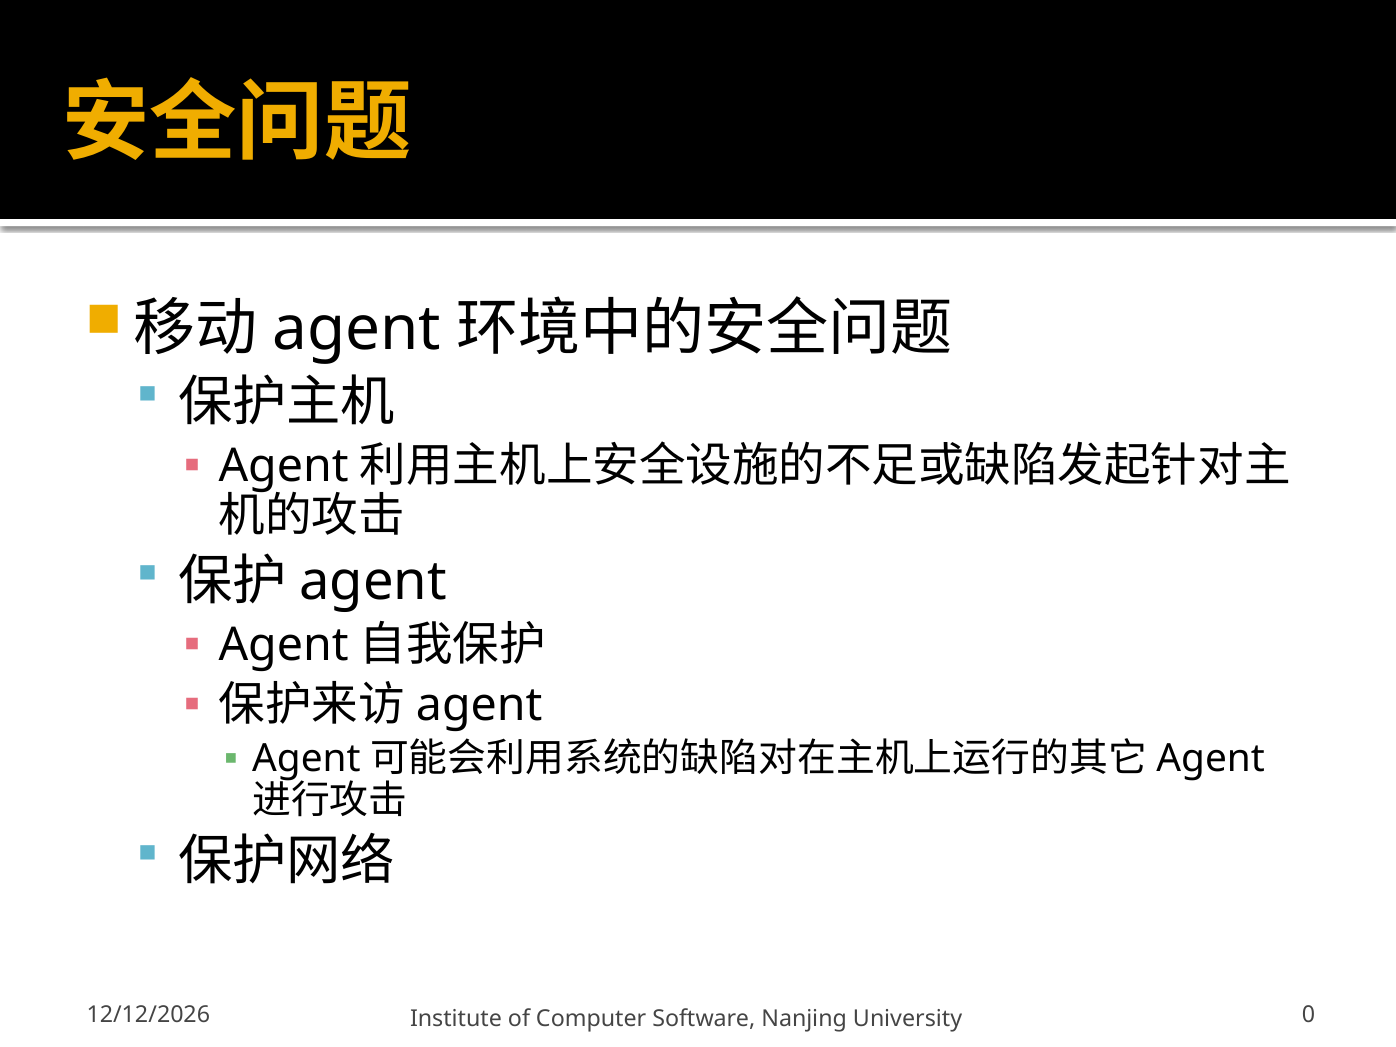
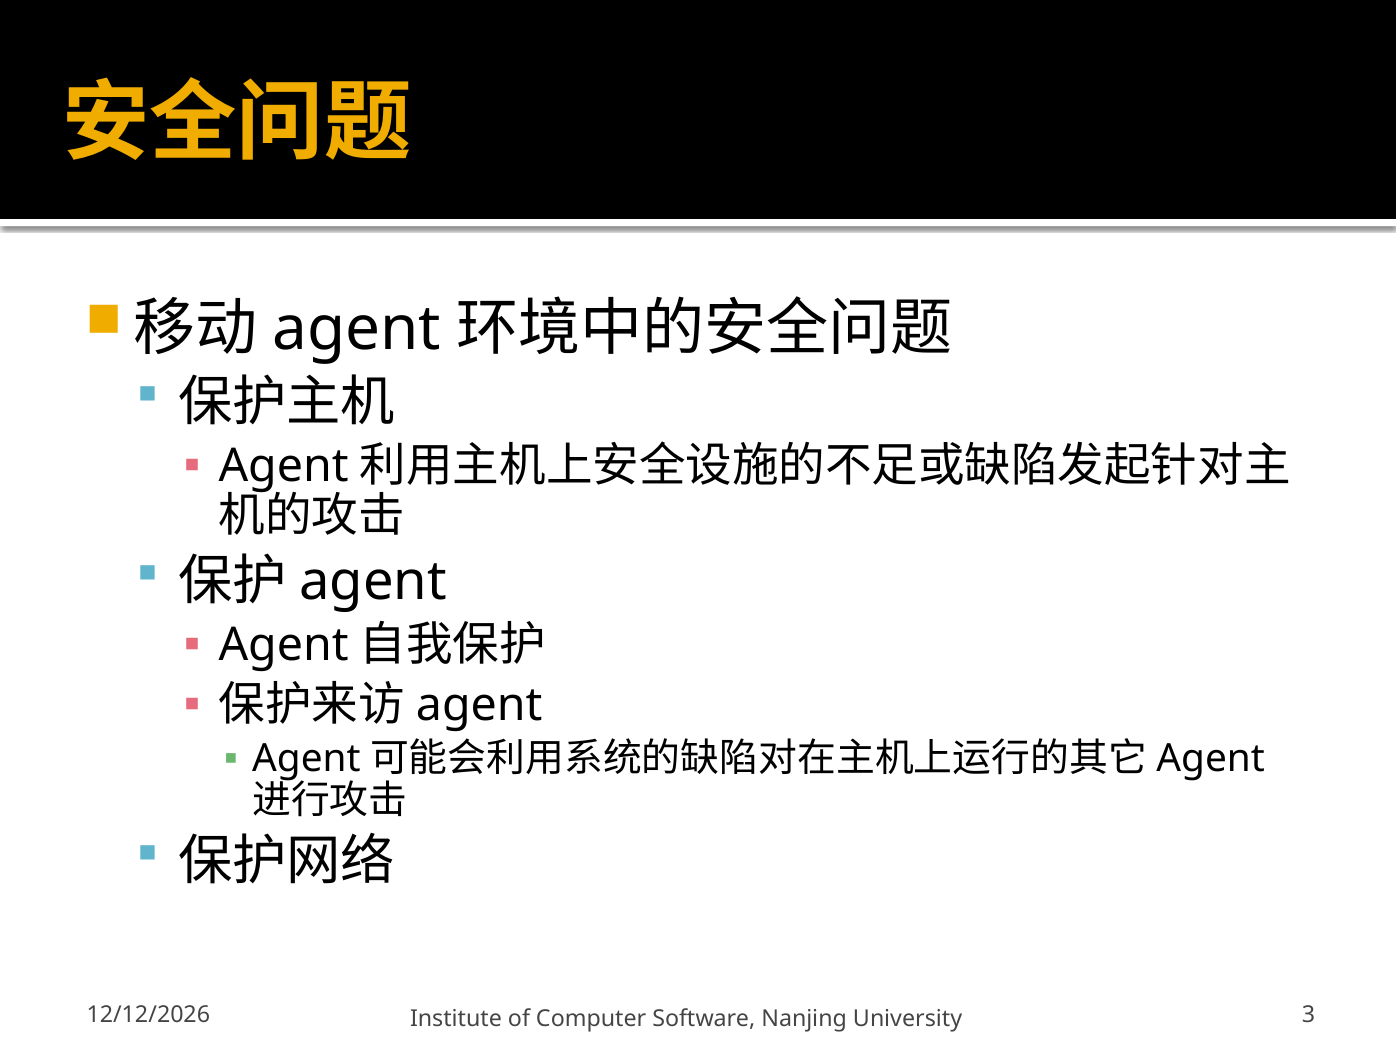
0: 0 -> 3
